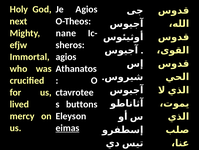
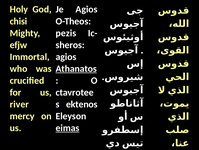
next: next -> chisi
nane: nane -> pezis
Athanatos underline: none -> present
lived: lived -> river
buttons: buttons -> ektenos
